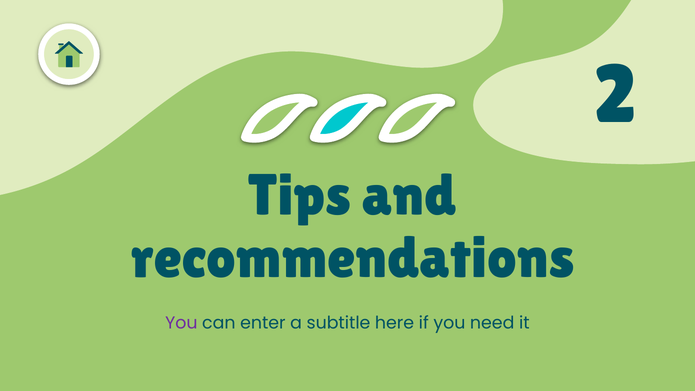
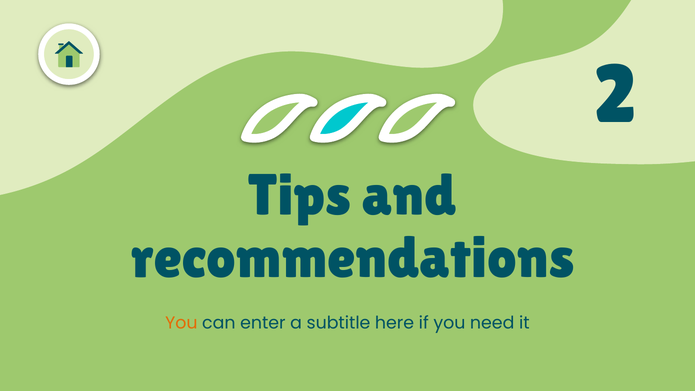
You at (181, 323) colour: purple -> orange
